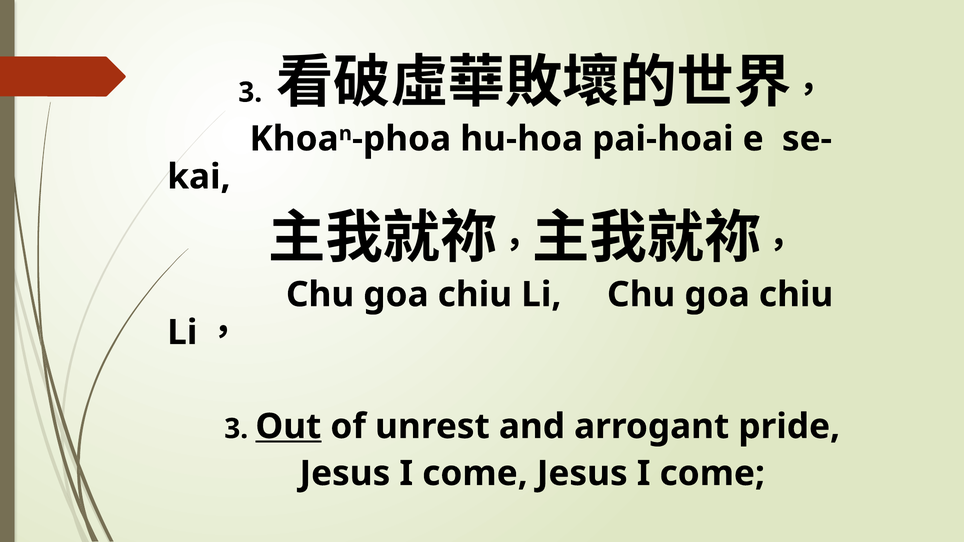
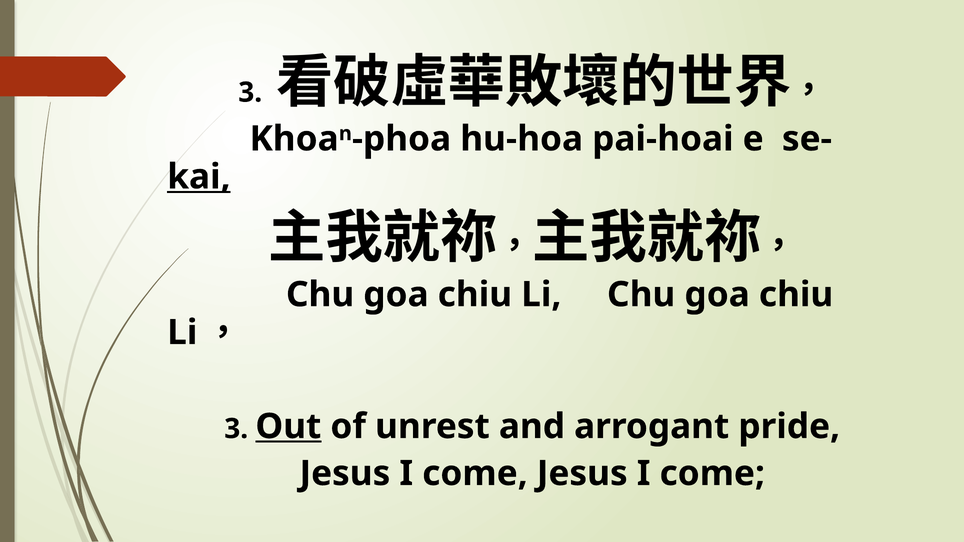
kai underline: none -> present
